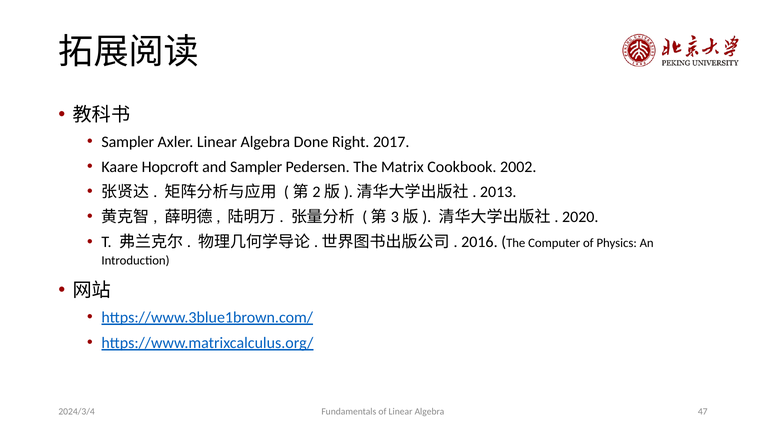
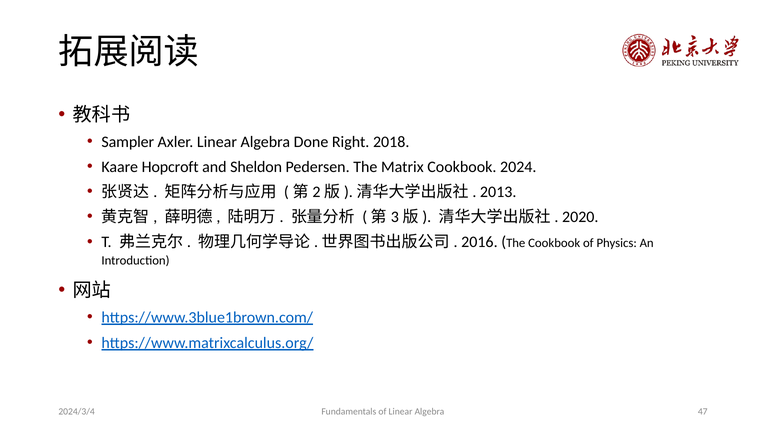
2017: 2017 -> 2018
and Sampler: Sampler -> Sheldon
2002: 2002 -> 2024
The Computer: Computer -> Cookbook
